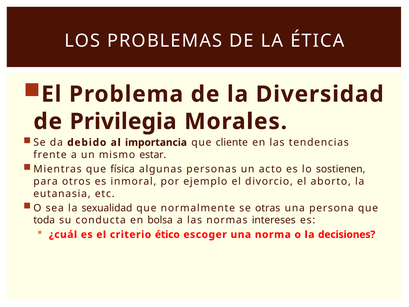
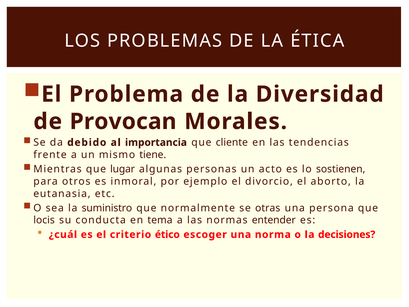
Privilegia: Privilegia -> Provocan
estar: estar -> tiene
física: física -> lugar
sexualidad: sexualidad -> suministro
toda: toda -> locis
bolsa: bolsa -> tema
intereses: intereses -> entender
